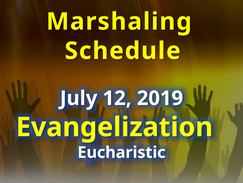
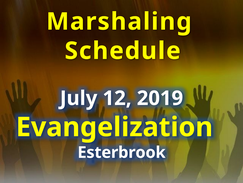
Eucharistic: Eucharistic -> Esterbrook
